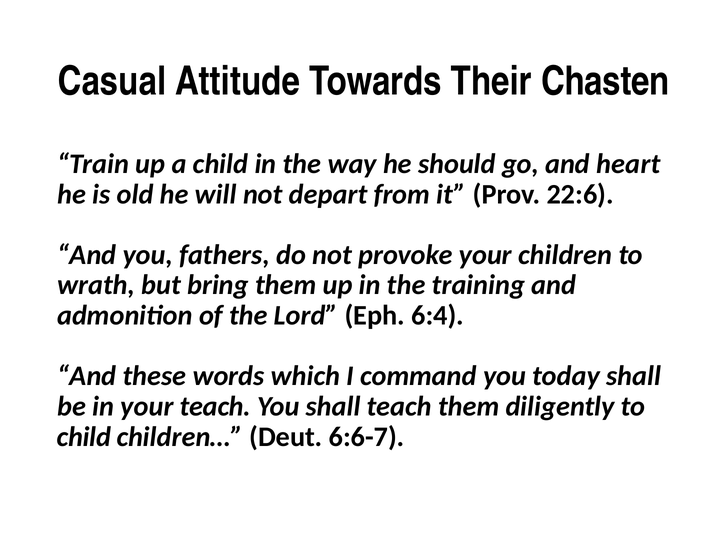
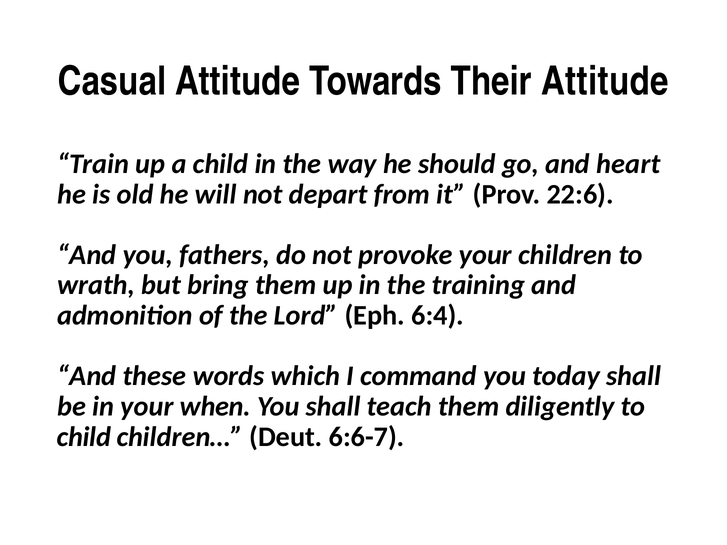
Their Chasten: Chasten -> Attitude
your teach: teach -> when
